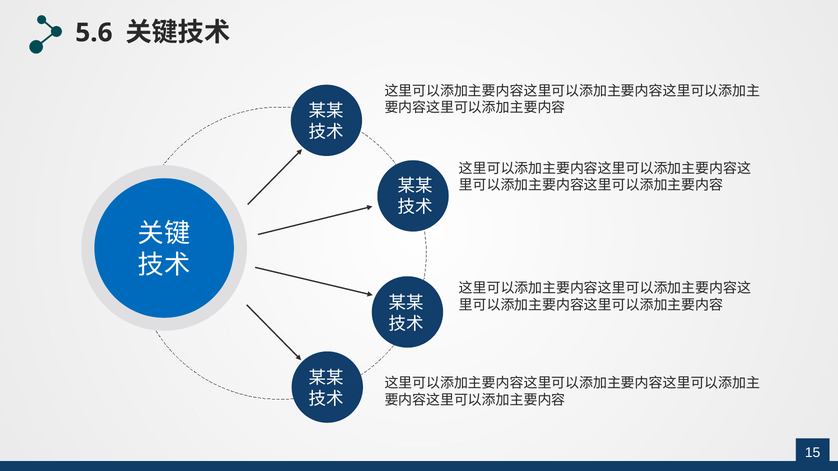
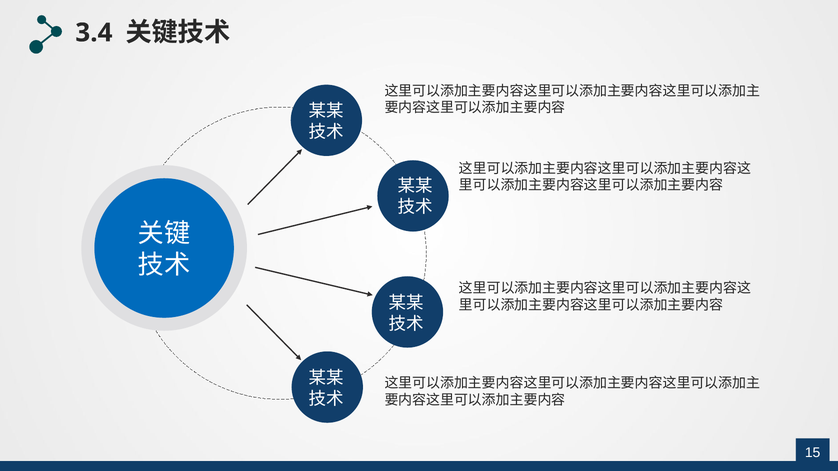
5.6: 5.6 -> 3.4
